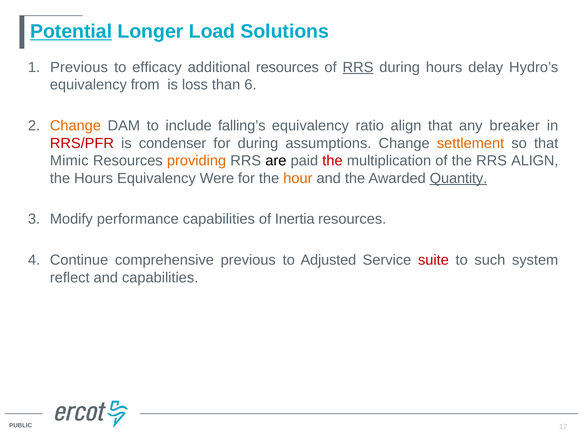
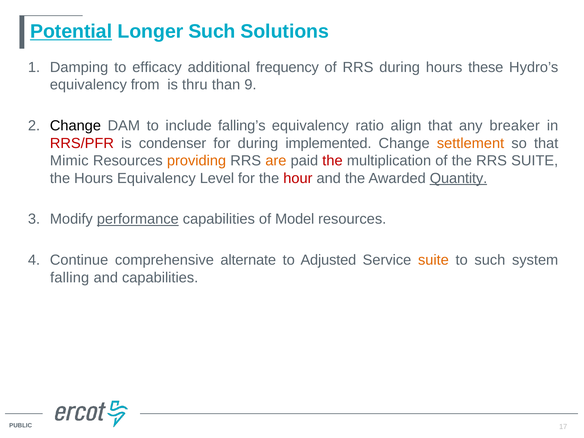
Longer Load: Load -> Such
1 Previous: Previous -> Damping
additional resources: resources -> frequency
RRS at (358, 67) underline: present -> none
delay: delay -> these
loss: loss -> thru
6: 6 -> 9
Change at (75, 126) colour: orange -> black
assumptions: assumptions -> implemented
are colour: black -> orange
RRS ALIGN: ALIGN -> SUITE
Were: Were -> Level
hour colour: orange -> red
performance underline: none -> present
Inertia: Inertia -> Model
comprehensive previous: previous -> alternate
suite at (433, 260) colour: red -> orange
reflect: reflect -> falling
